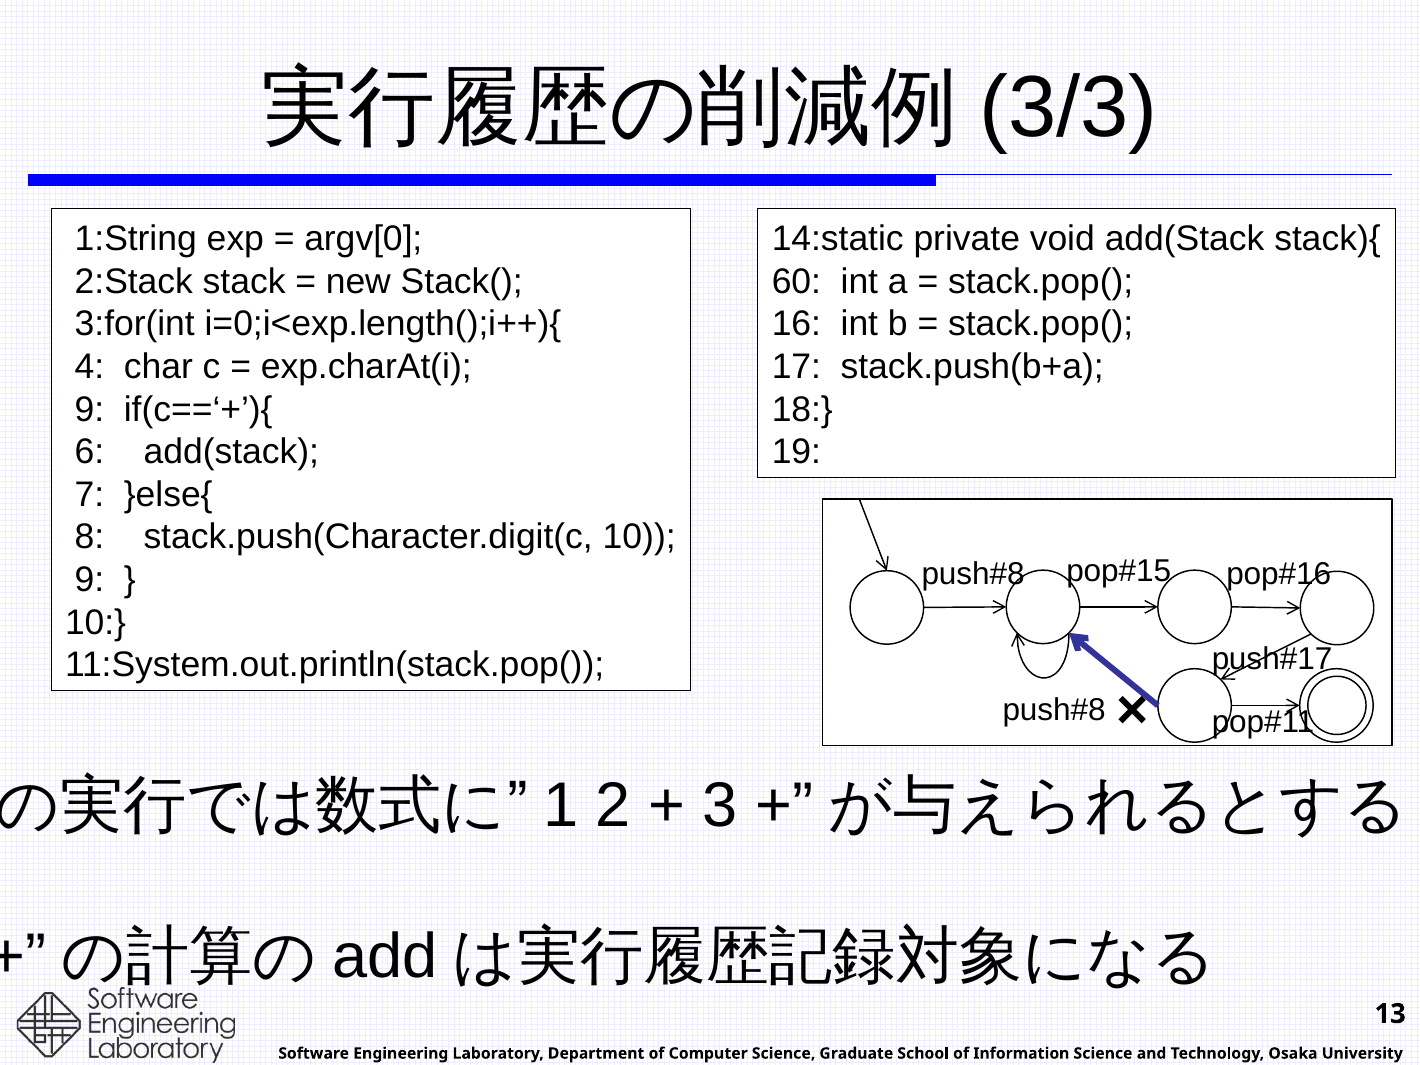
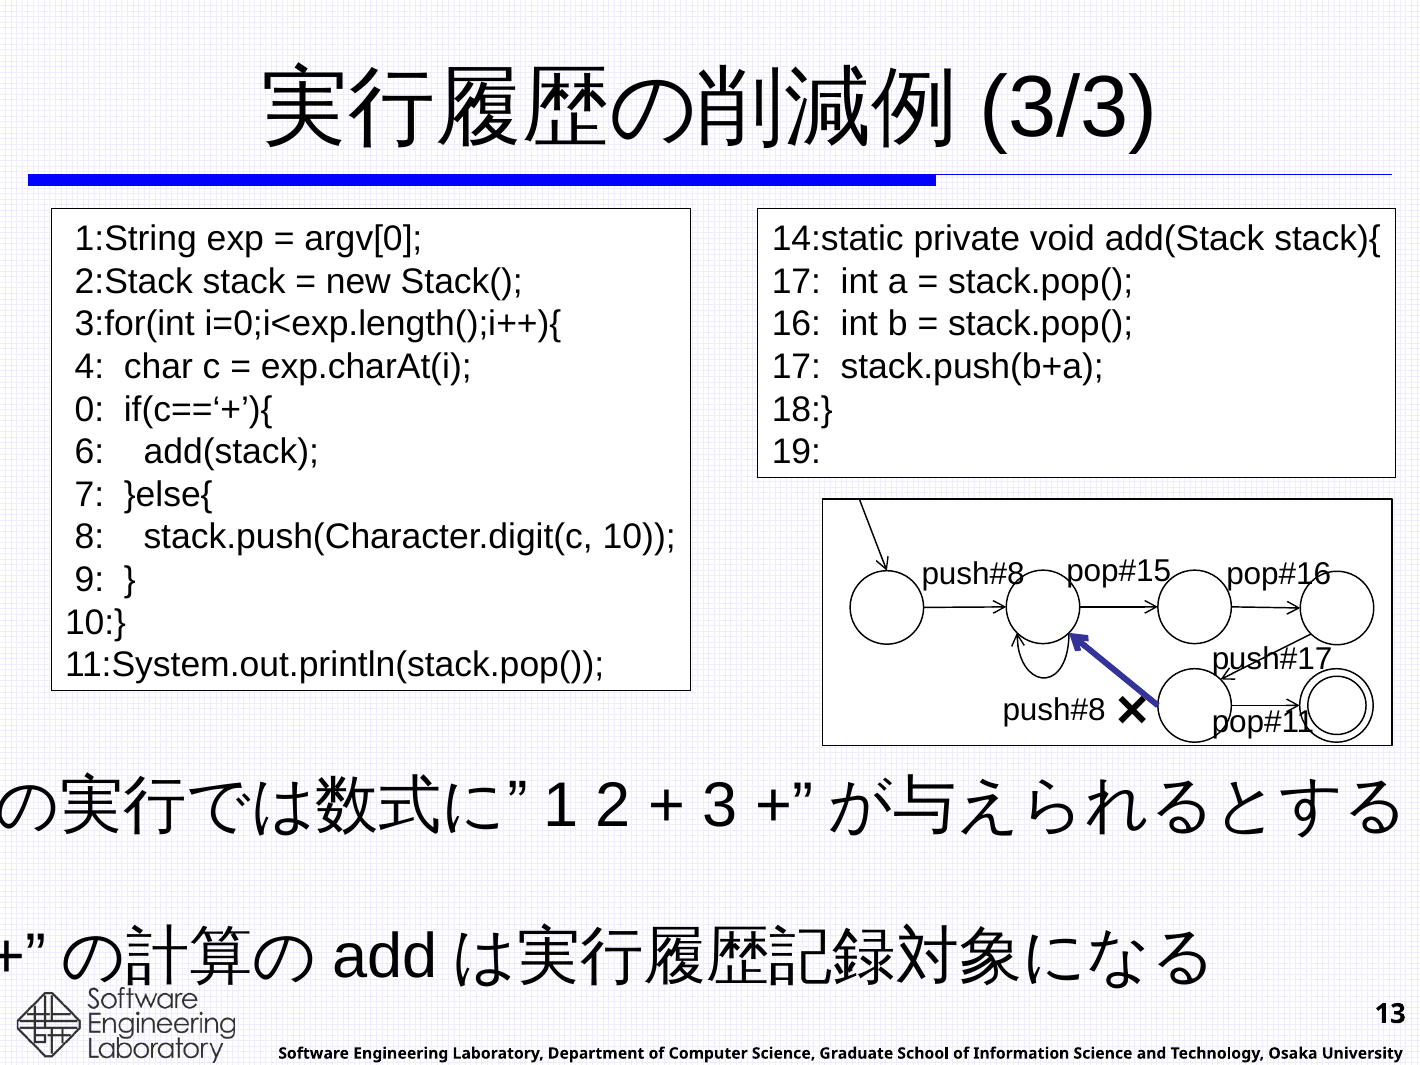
60 at (796, 282): 60 -> 17
9 at (90, 409): 9 -> 0
